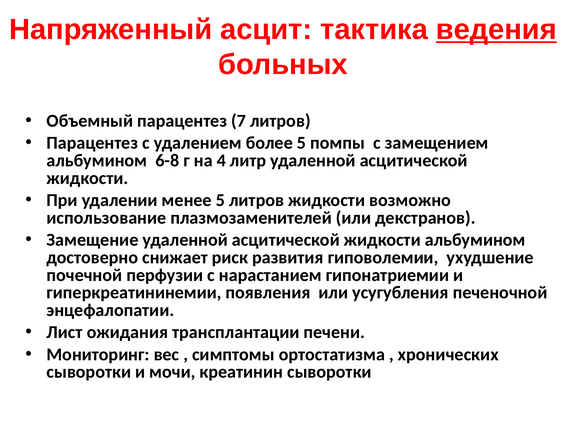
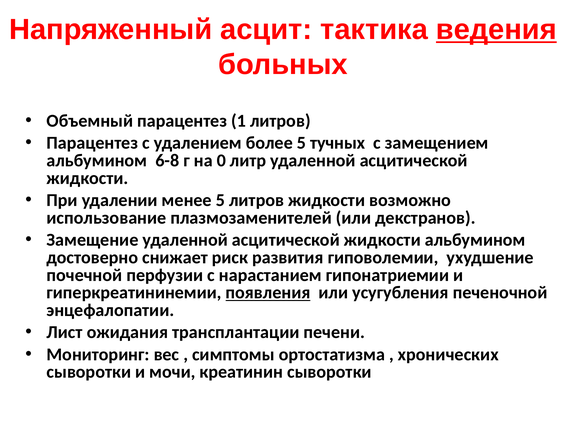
7: 7 -> 1
помпы: помпы -> тучных
4: 4 -> 0
появления underline: none -> present
